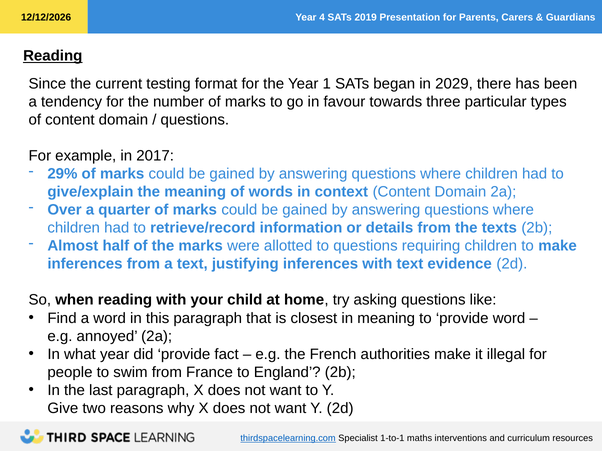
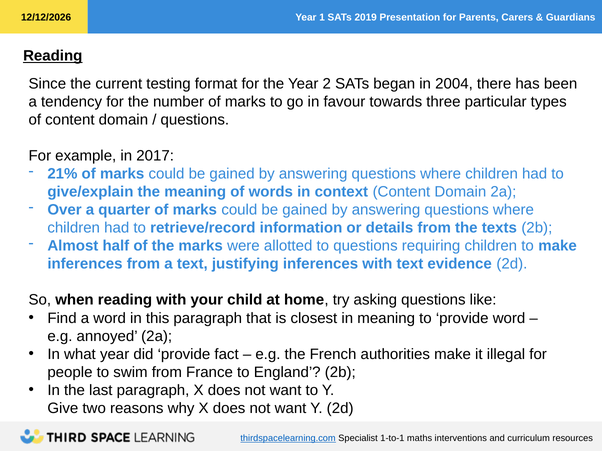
4: 4 -> 1
1: 1 -> 2
2029: 2029 -> 2004
29%: 29% -> 21%
